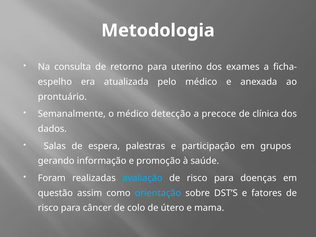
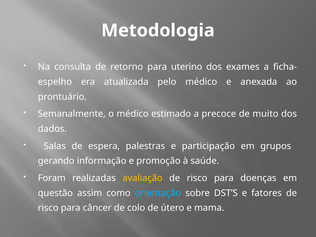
detecção: detecção -> estimado
clínica: clínica -> muito
avaliação colour: light blue -> yellow
